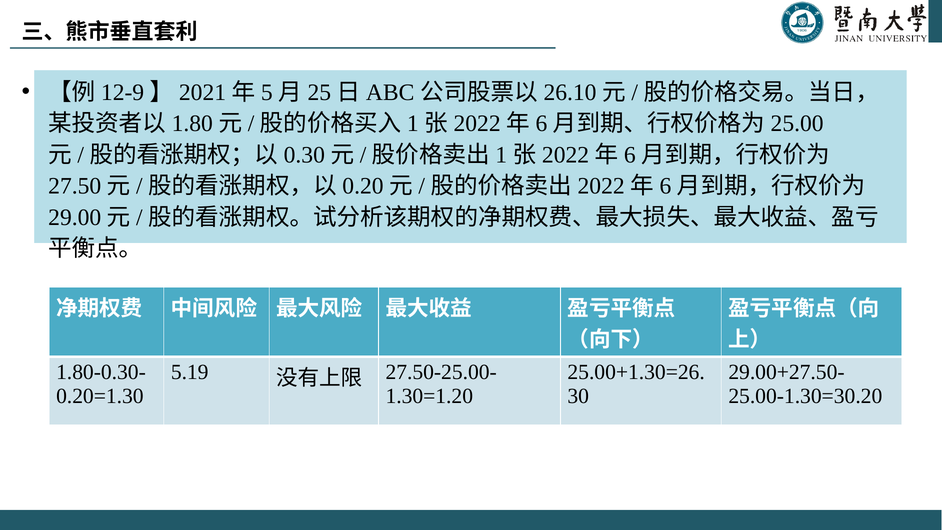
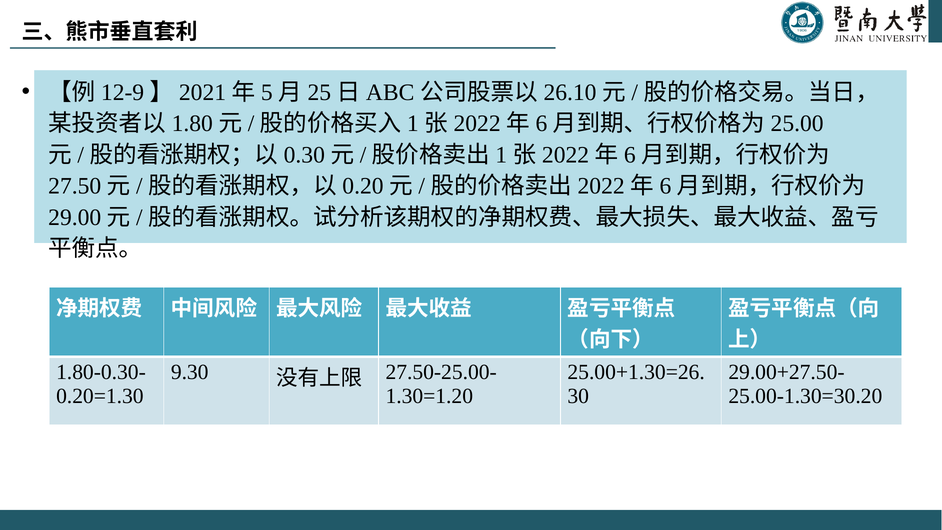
5.19: 5.19 -> 9.30
